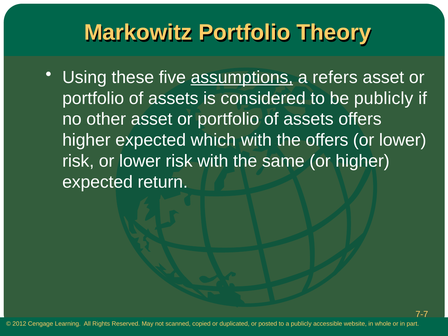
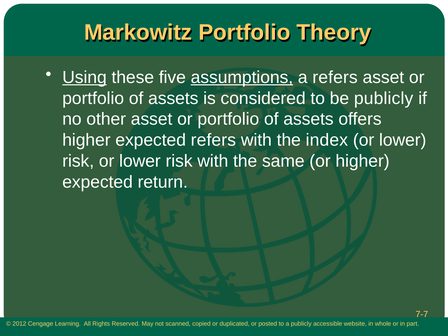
Using underline: none -> present
expected which: which -> refers
the offers: offers -> index
